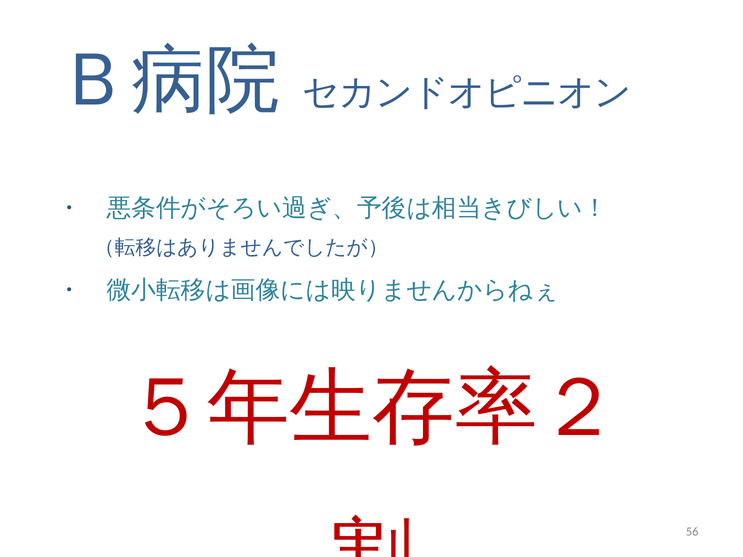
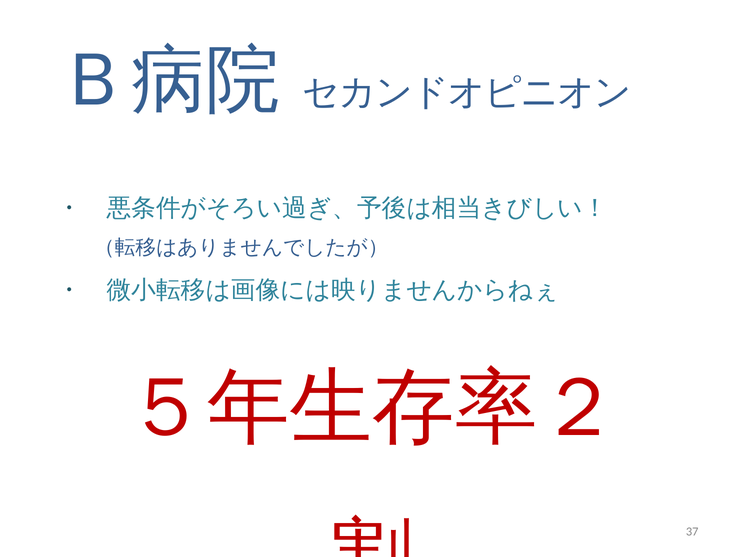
56: 56 -> 37
